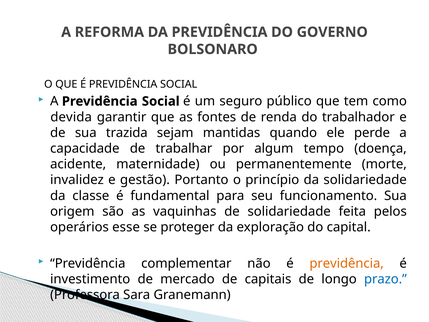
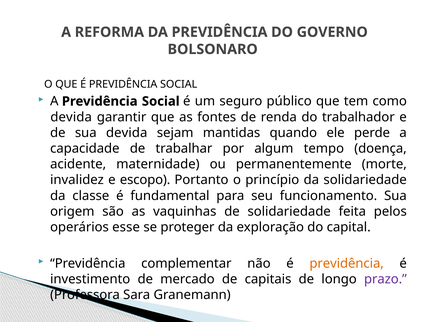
sua trazida: trazida -> devida
gestão: gestão -> escopo
prazo colour: blue -> purple
